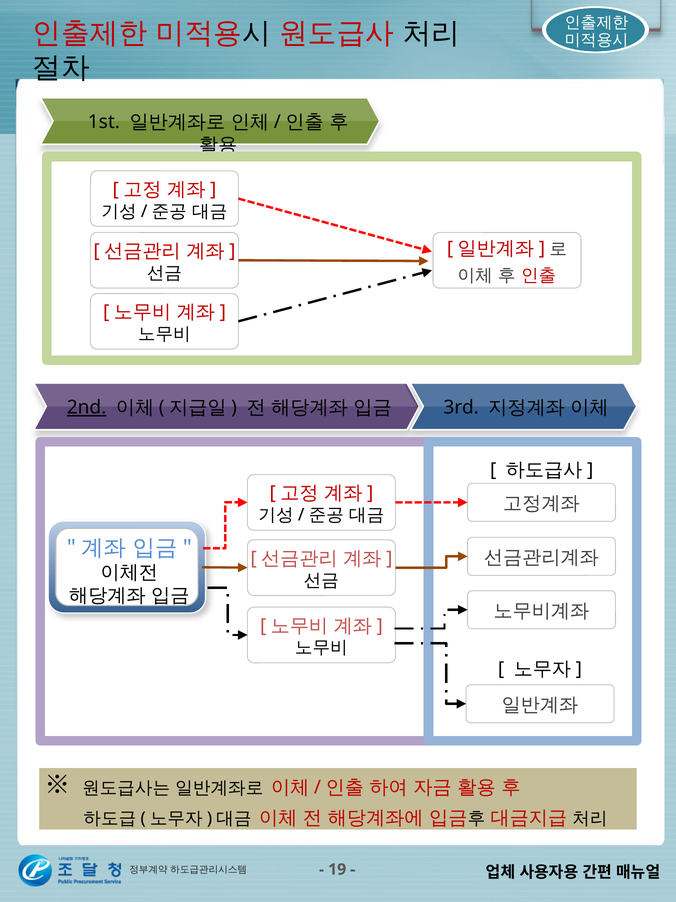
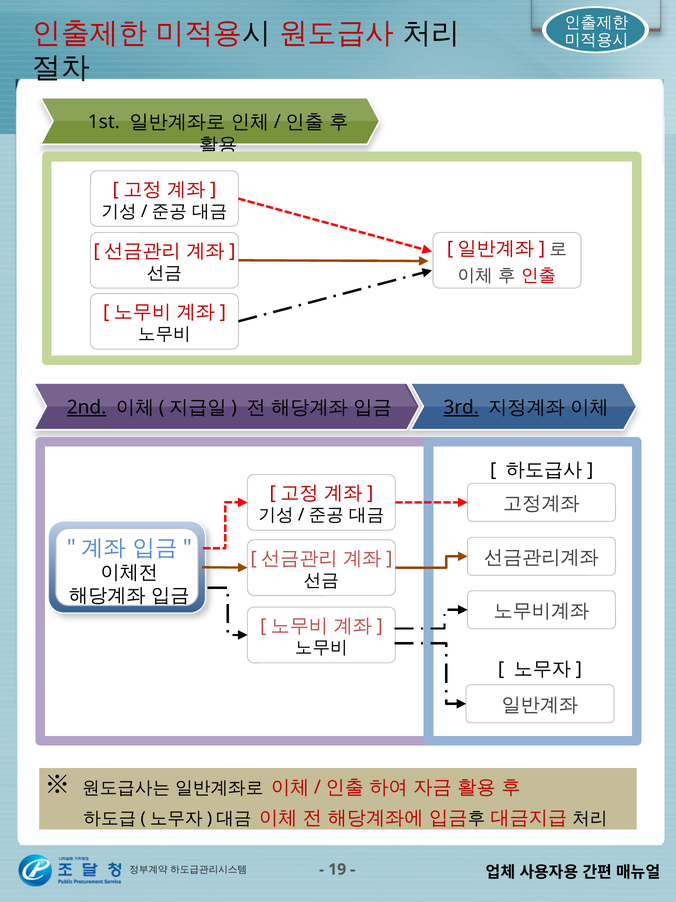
3rd underline: none -> present
